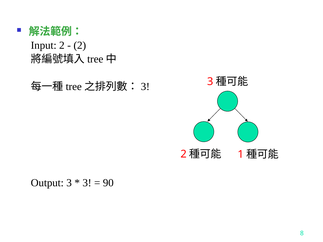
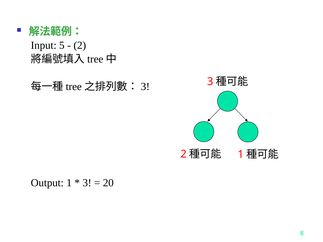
Input 2: 2 -> 5
Output 3: 3 -> 1
90: 90 -> 20
